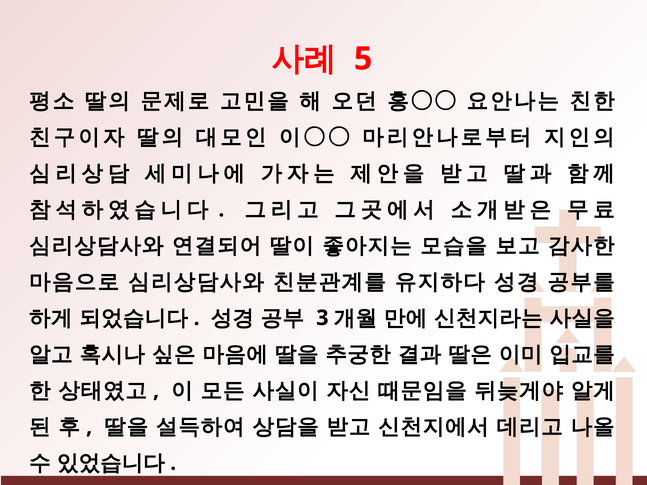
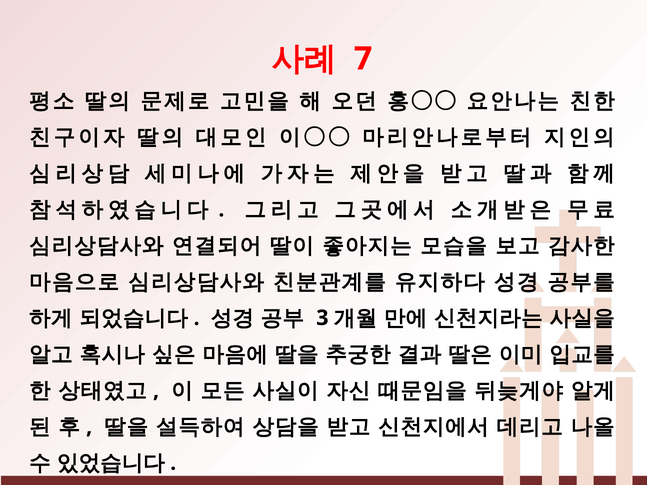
5: 5 -> 7
